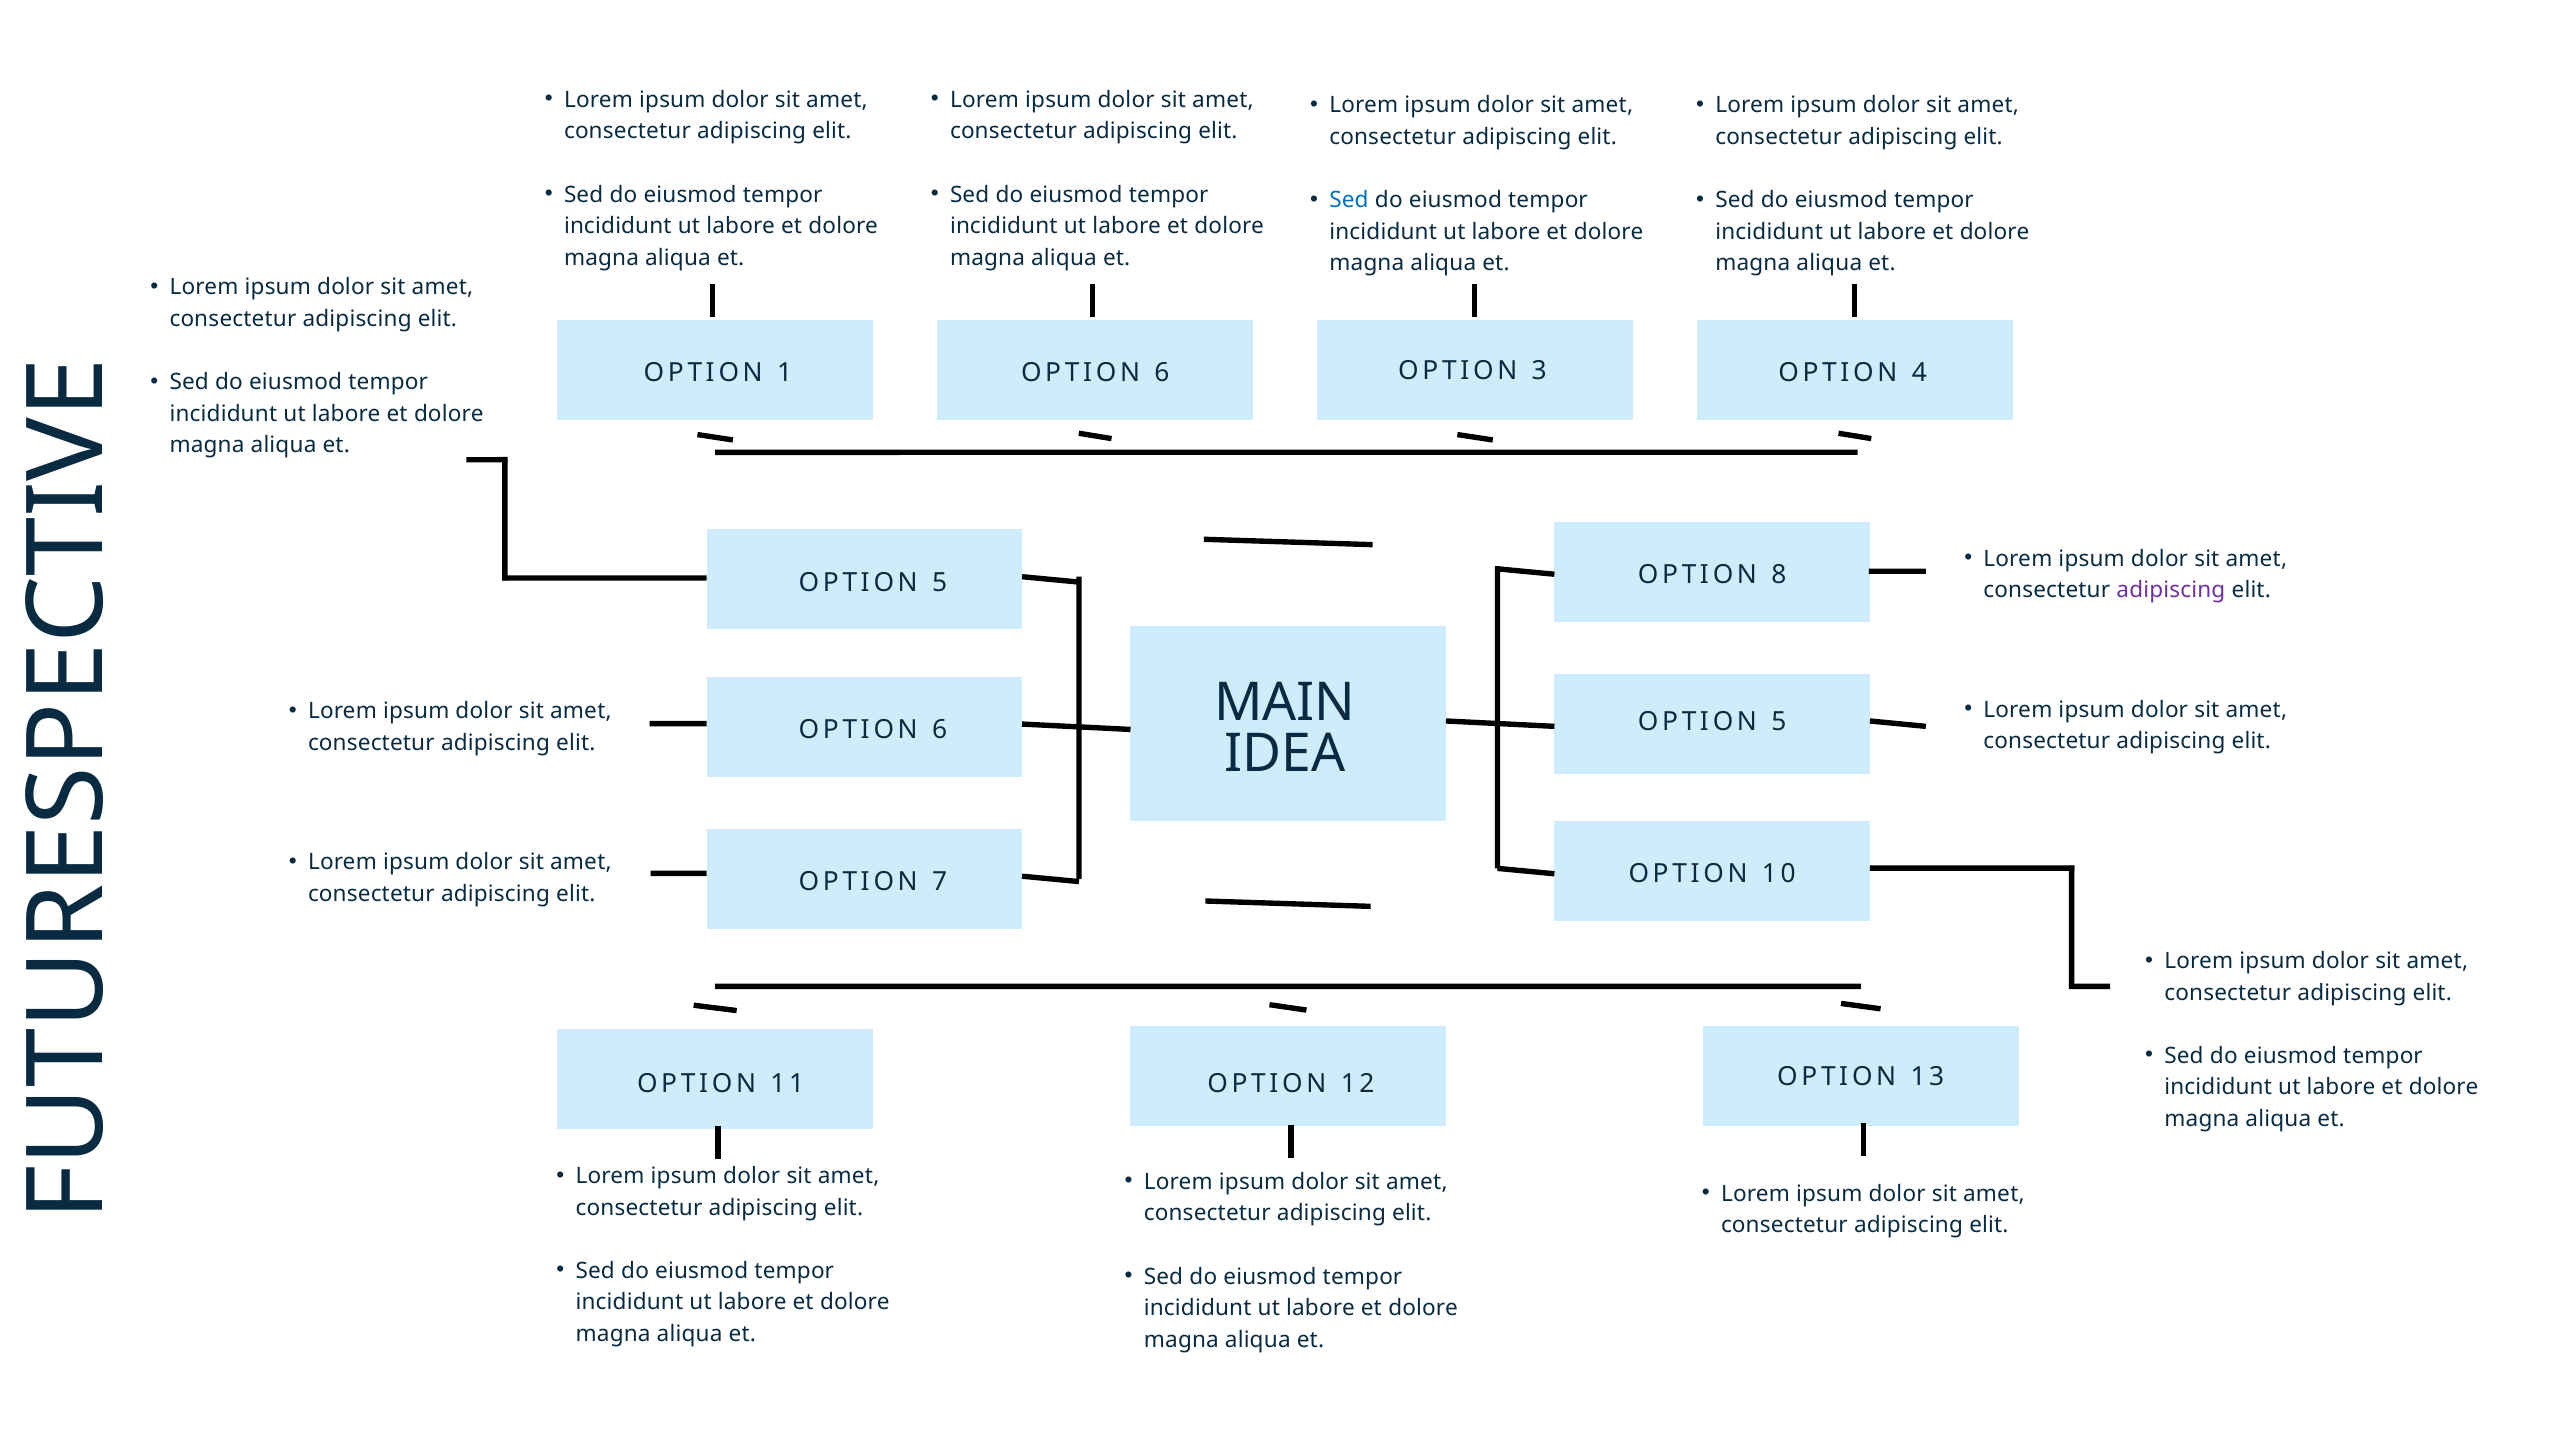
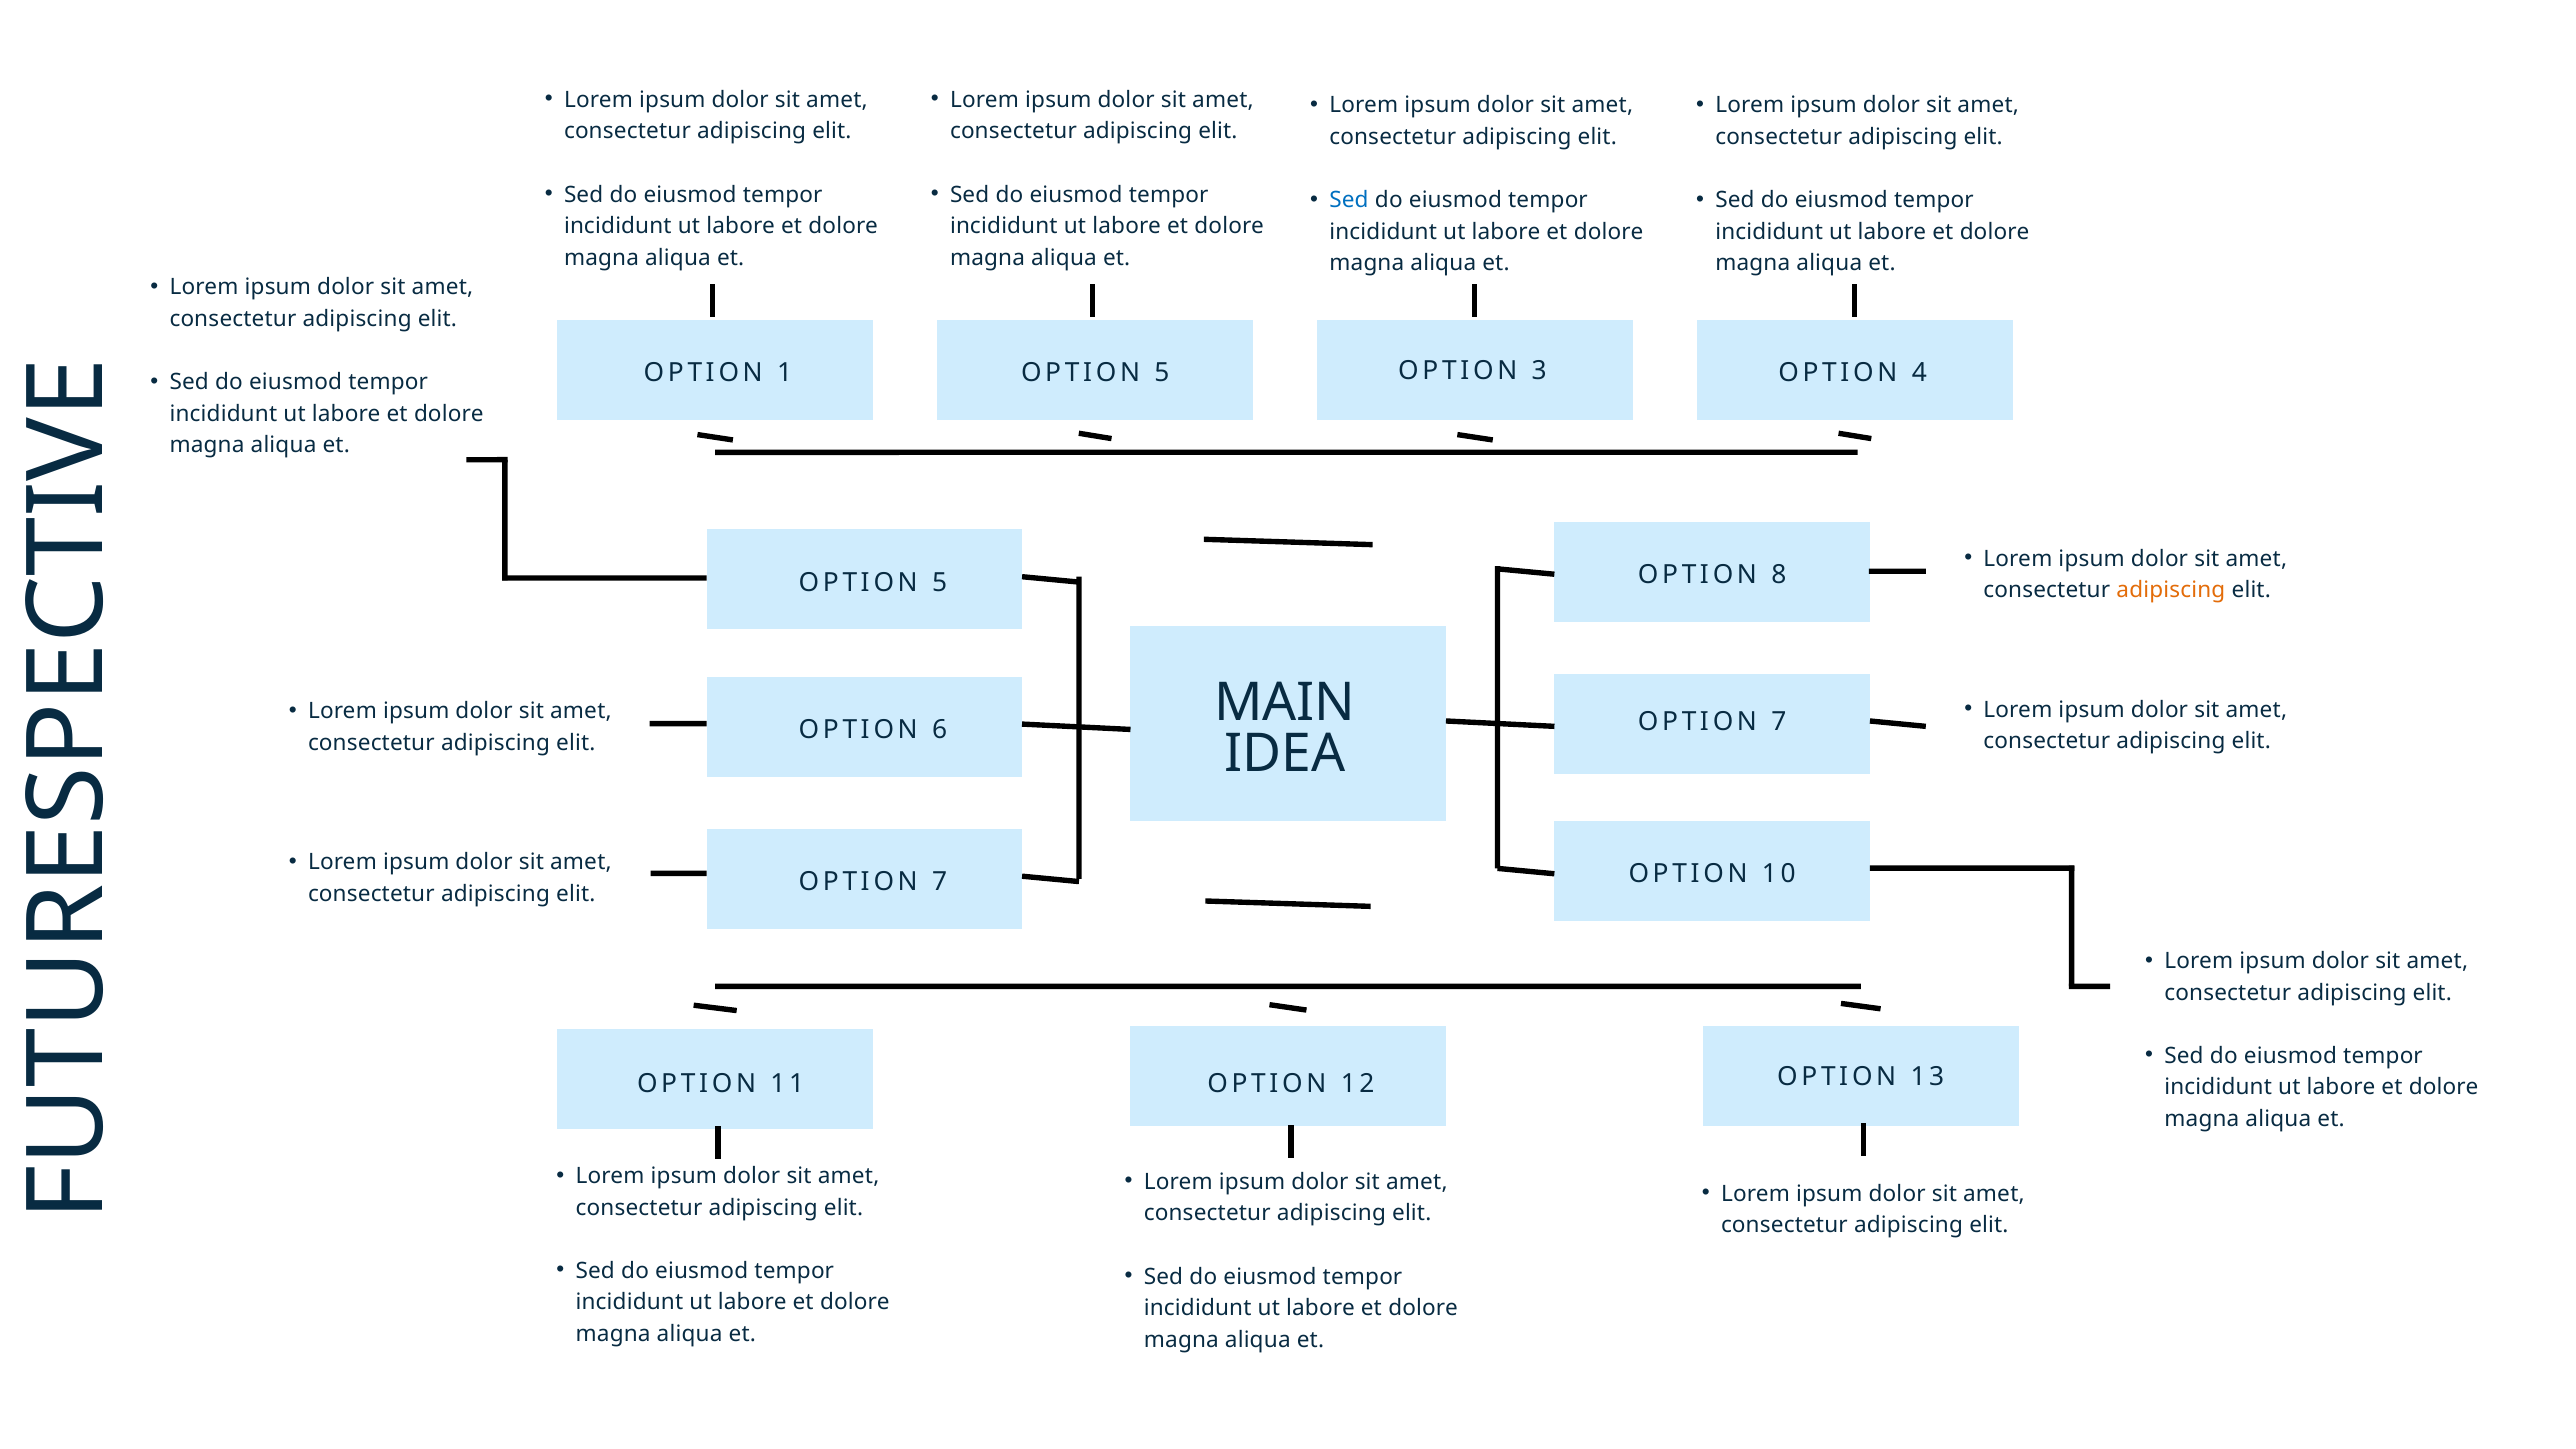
1 OPTION 6: 6 -> 5
adipiscing at (2171, 590) colour: purple -> orange
5 at (1779, 722): 5 -> 7
